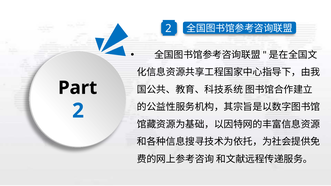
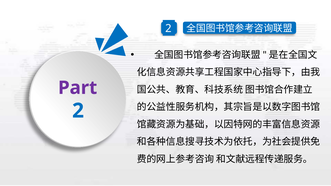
Part colour: black -> purple
